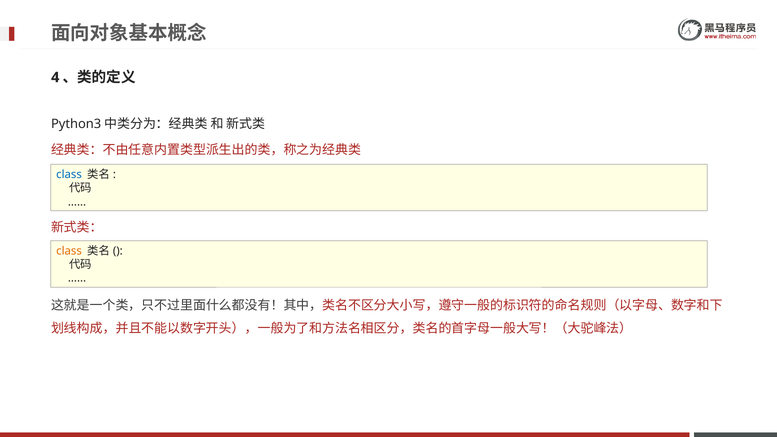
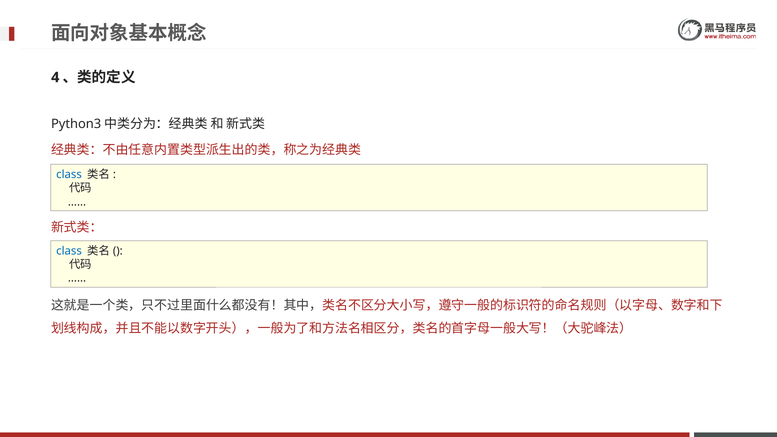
class at (69, 251) colour: orange -> blue
